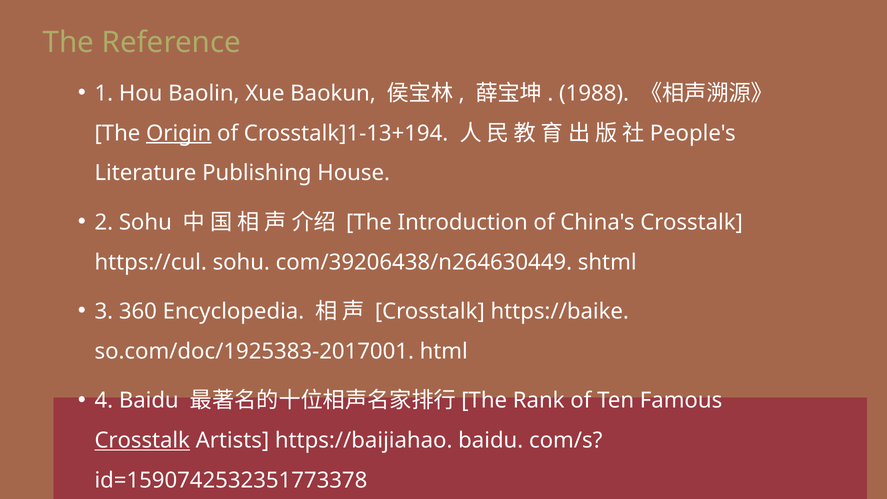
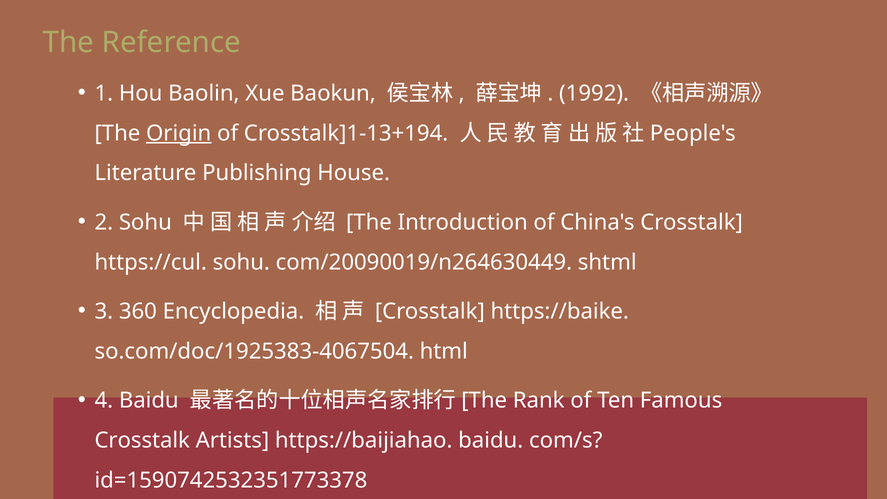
1988: 1988 -> 1992
com/39206438/n264630449: com/39206438/n264630449 -> com/20090019/n264630449
so.com/doc/1925383-2017001: so.com/doc/1925383-2017001 -> so.com/doc/1925383-4067504
Crosstalk at (142, 440) underline: present -> none
